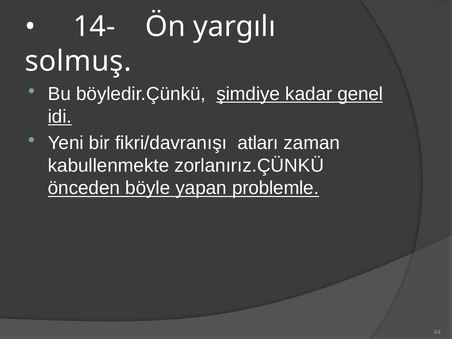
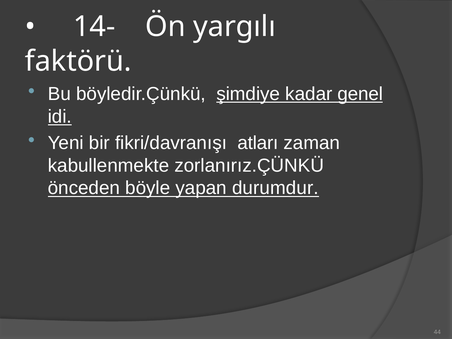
solmuş: solmuş -> faktörü
problemle: problemle -> durumdur
